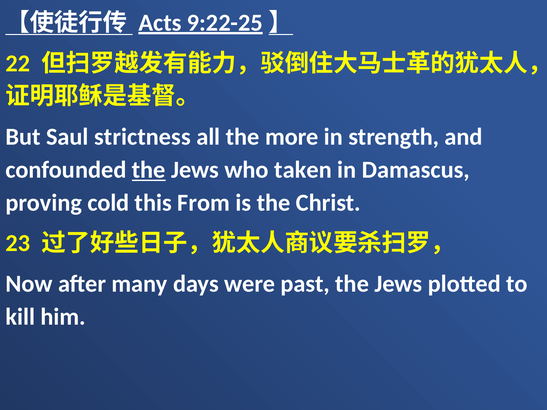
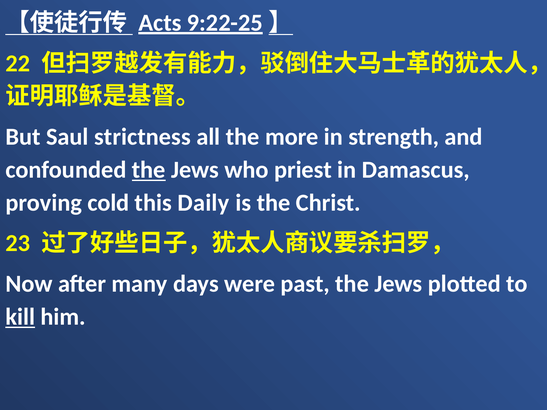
taken: taken -> priest
From: From -> Daily
kill underline: none -> present
